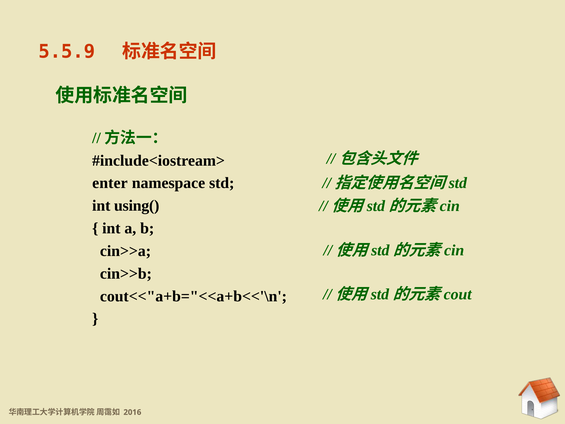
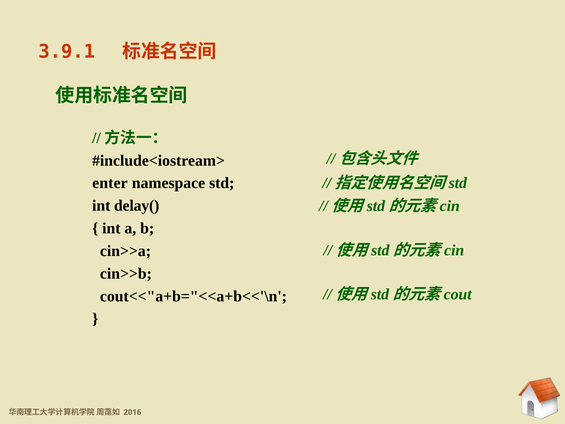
5.5.9: 5.5.9 -> 3.9.1
using(: using( -> delay(
